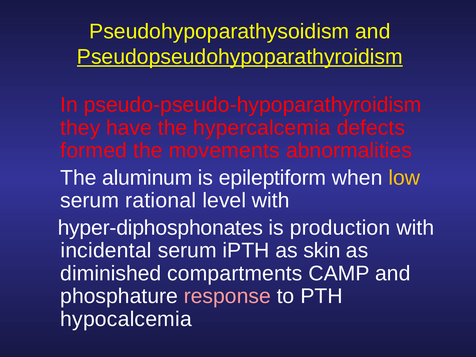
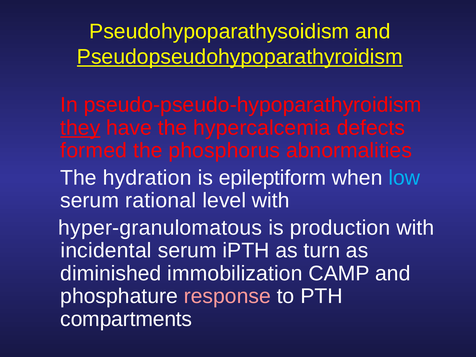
they underline: none -> present
movements: movements -> phosphorus
aluminum: aluminum -> hydration
low colour: yellow -> light blue
hyper-diphosphonates: hyper-diphosphonates -> hyper-granulomatous
skin: skin -> turn
compartments: compartments -> immobilization
hypocalcemia: hypocalcemia -> compartments
